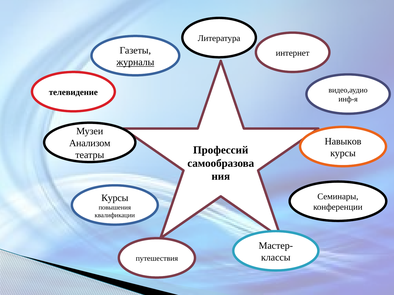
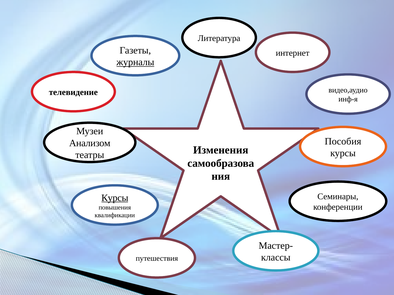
Навыков: Навыков -> Пособия
Профессий: Профессий -> Изменения
Курсы at (115, 198) underline: none -> present
